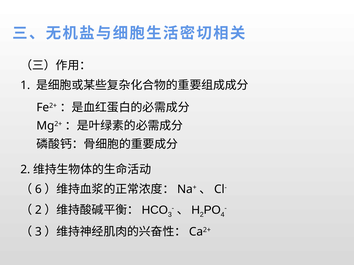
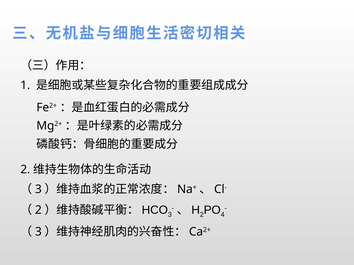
6 at (38, 190): 6 -> 3
